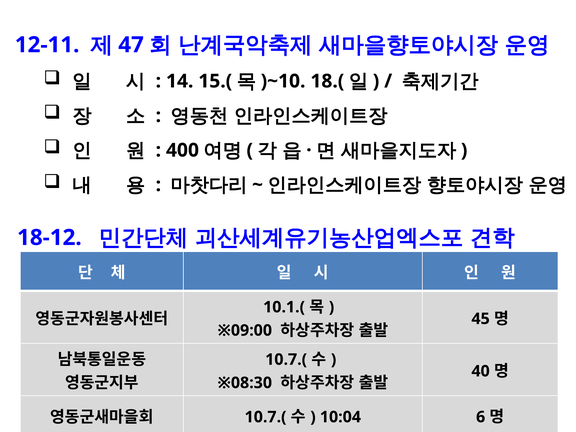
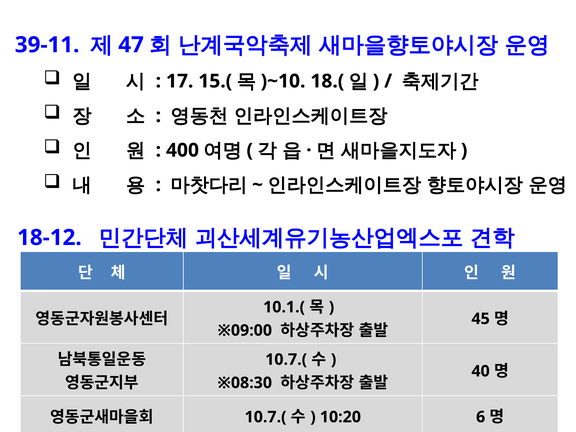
12-11: 12-11 -> 39-11
14: 14 -> 17
10:04: 10:04 -> 10:20
